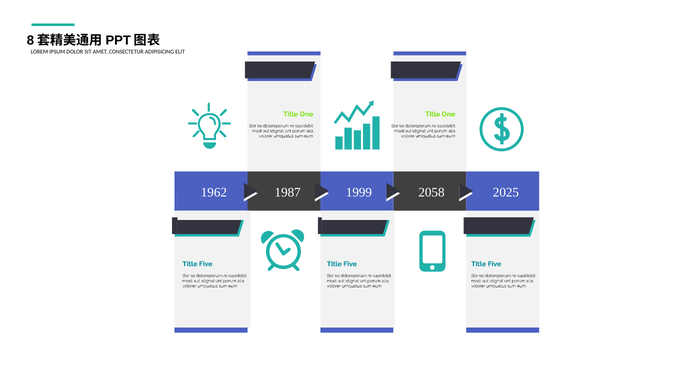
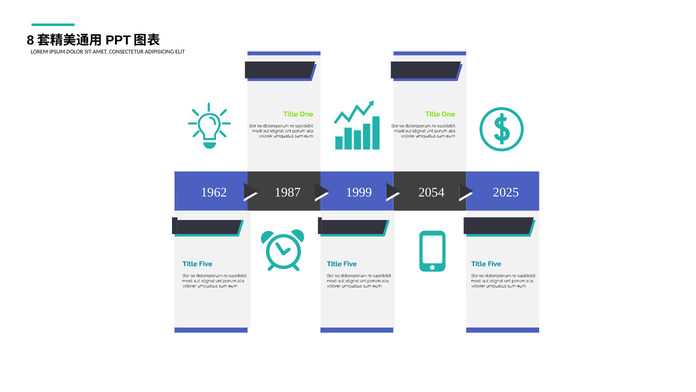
2058: 2058 -> 2054
